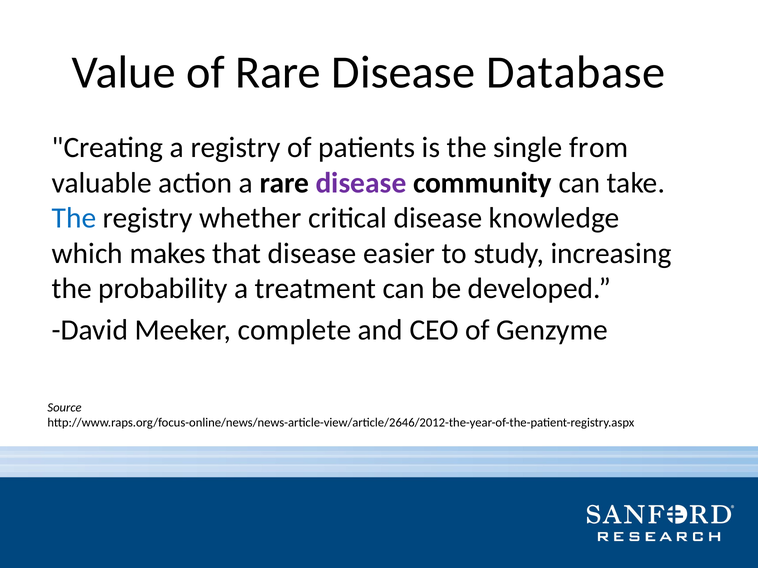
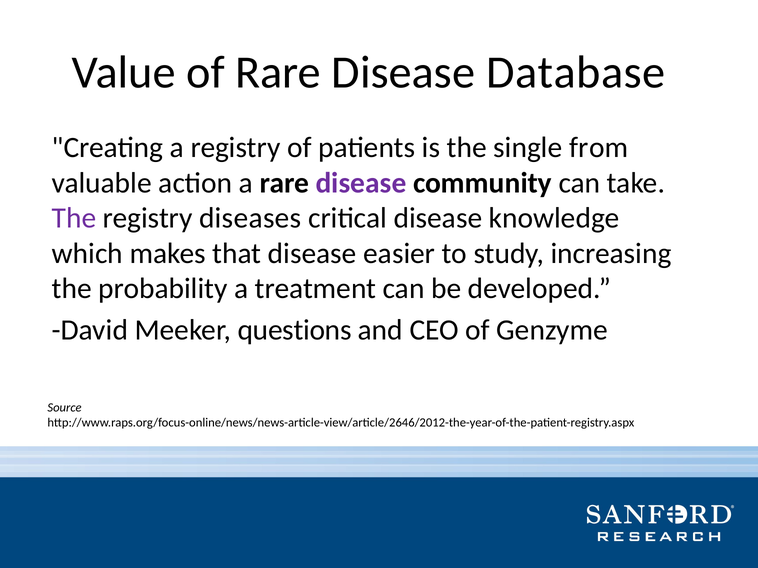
The at (74, 218) colour: blue -> purple
whether: whether -> diseases
complete: complete -> questions
